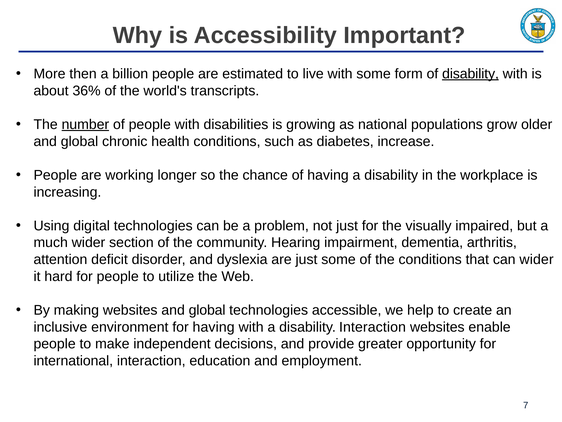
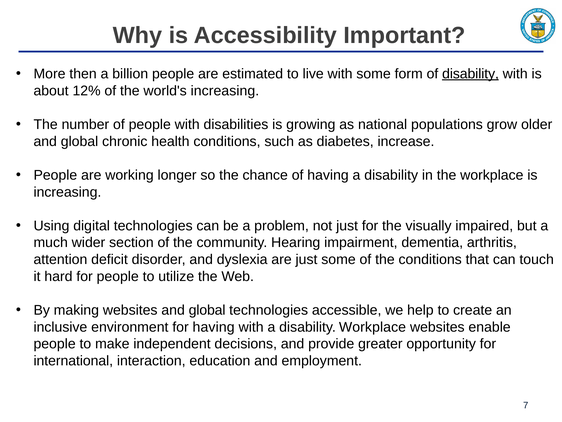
36%: 36% -> 12%
world's transcripts: transcripts -> increasing
number underline: present -> none
can wider: wider -> touch
disability Interaction: Interaction -> Workplace
